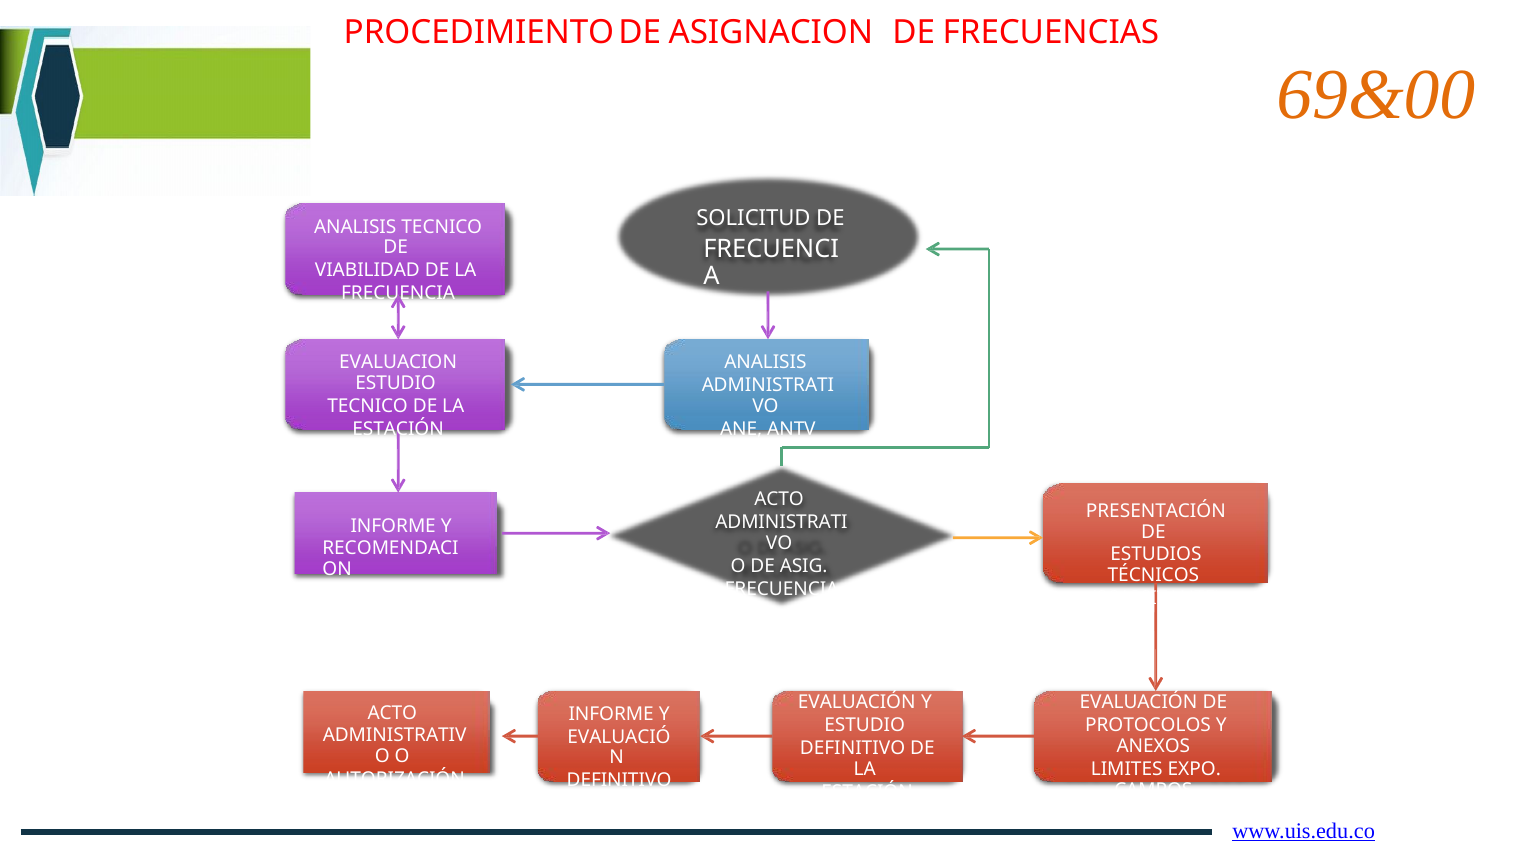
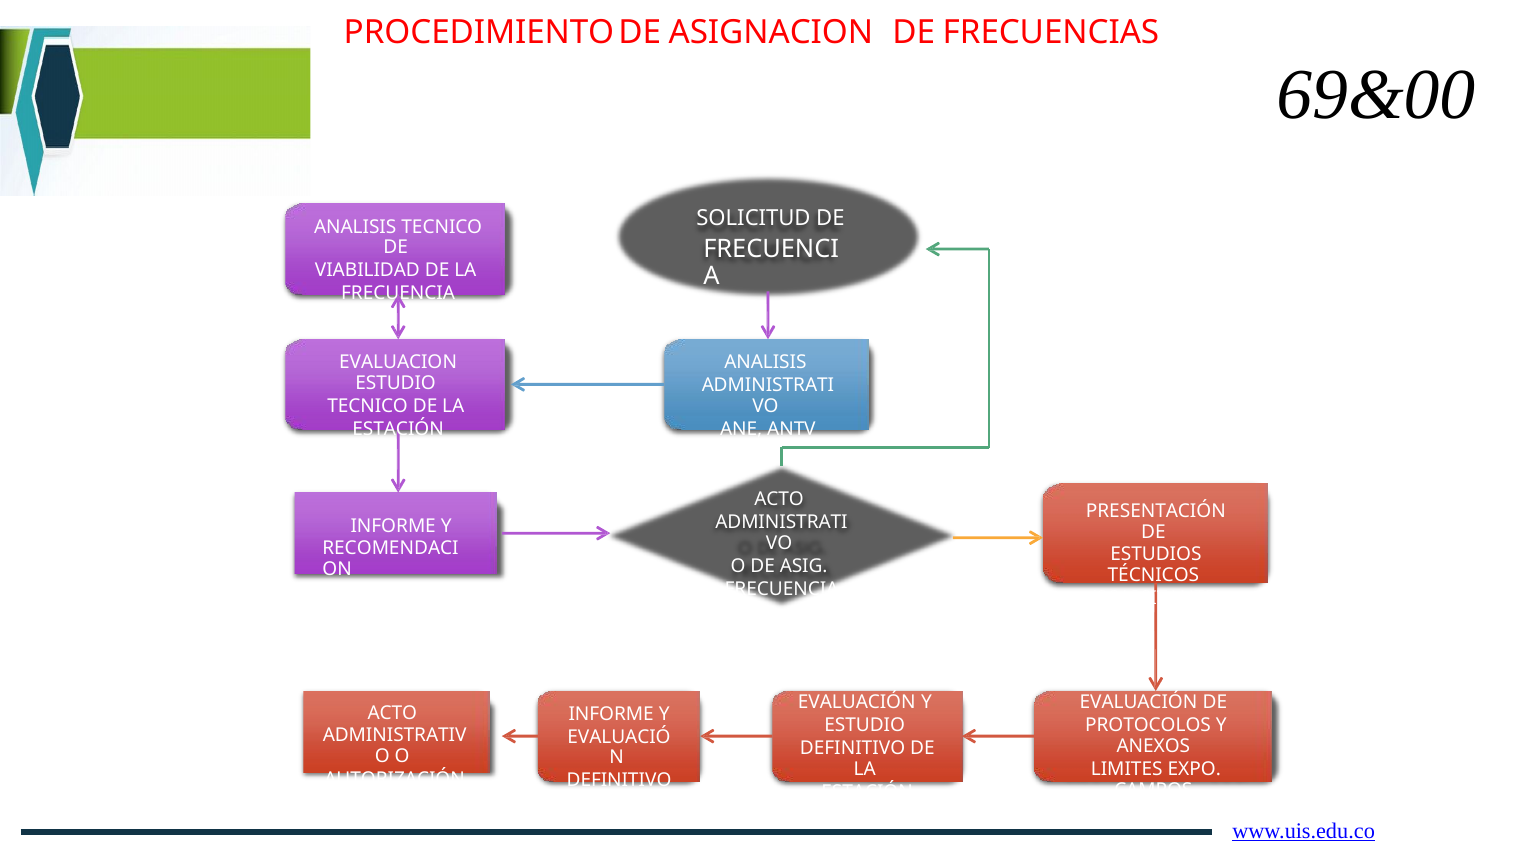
69&00 colour: orange -> black
